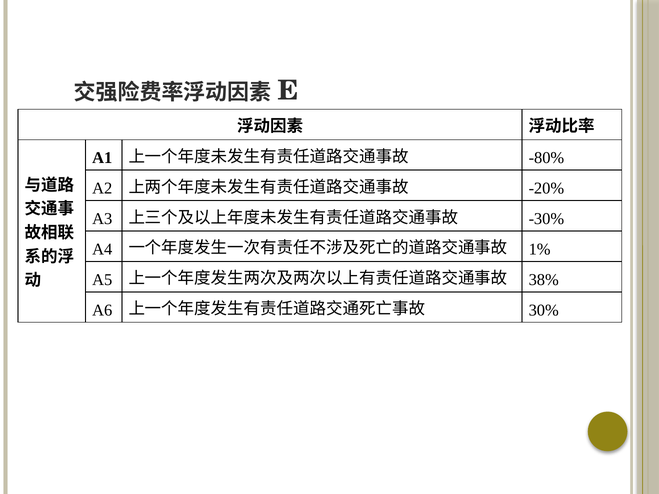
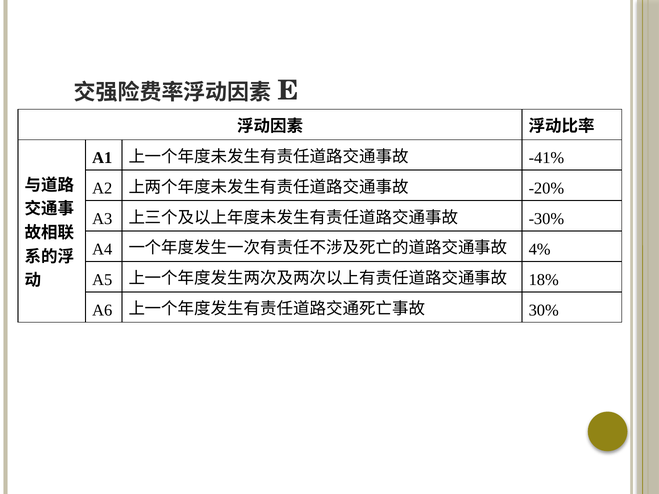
-80%: -80% -> -41%
1%: 1% -> 4%
38%: 38% -> 18%
